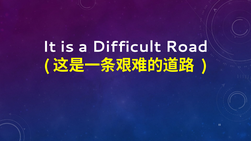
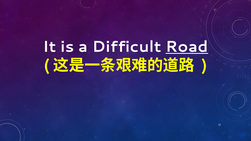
Road underline: none -> present
